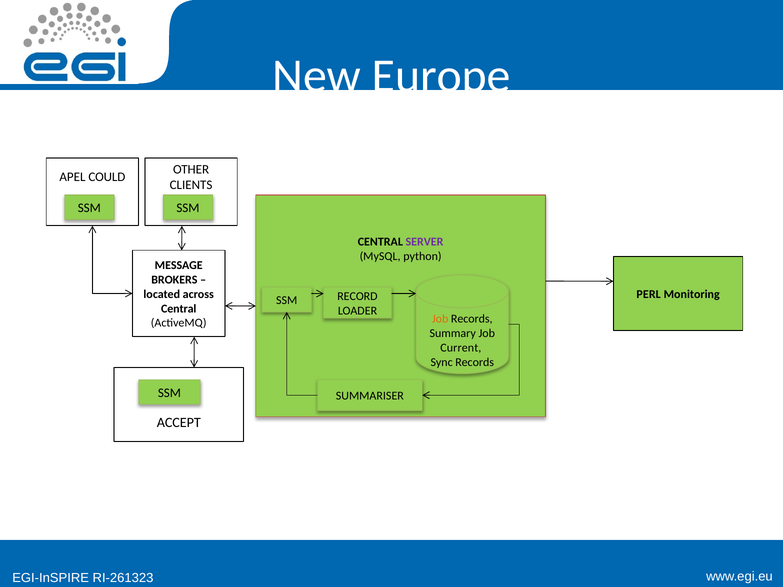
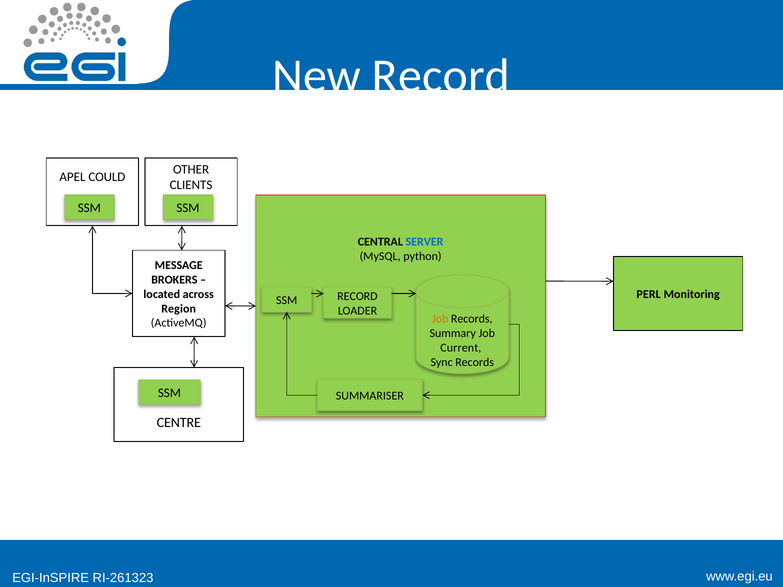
New Europe: Europe -> Record
SERVER colour: purple -> blue
Central at (179, 309): Central -> Region
ACCEPT: ACCEPT -> CENTRE
